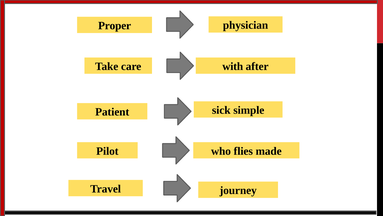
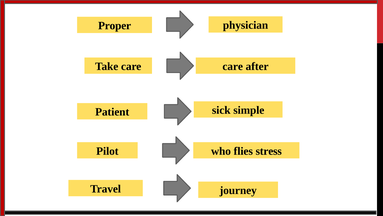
care with: with -> care
made: made -> stress
